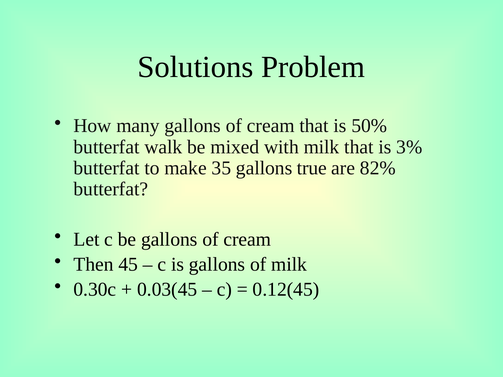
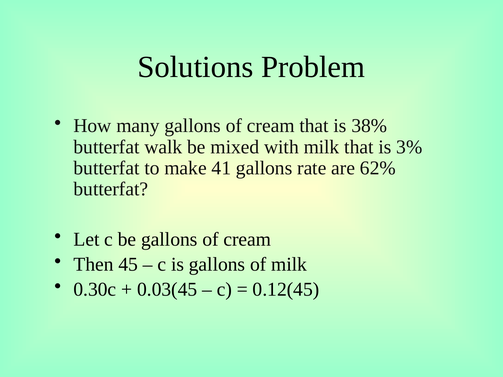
50%: 50% -> 38%
35: 35 -> 41
true: true -> rate
82%: 82% -> 62%
